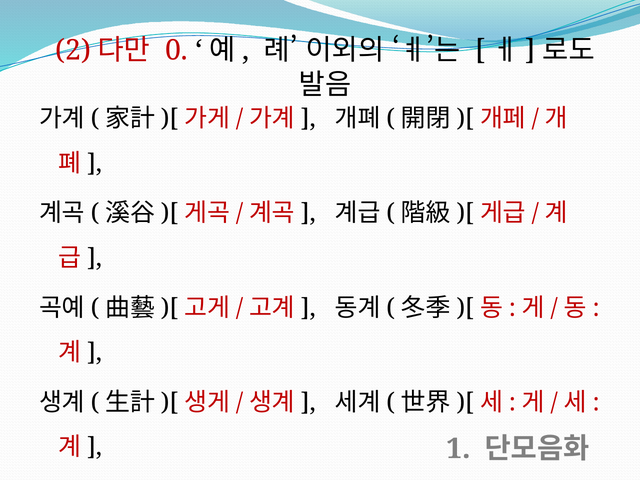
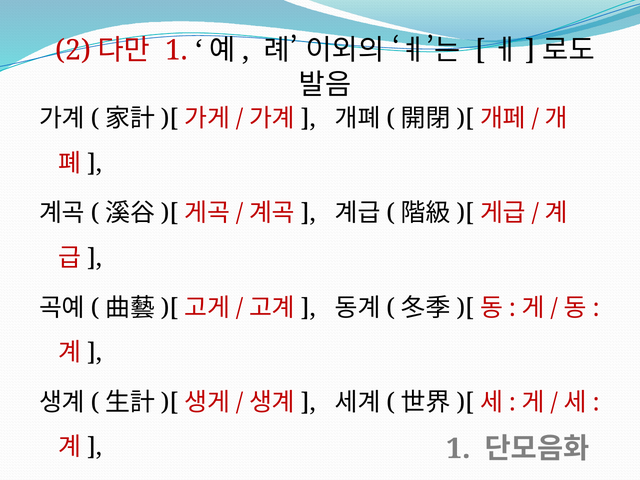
0 at (177, 51): 0 -> 1
